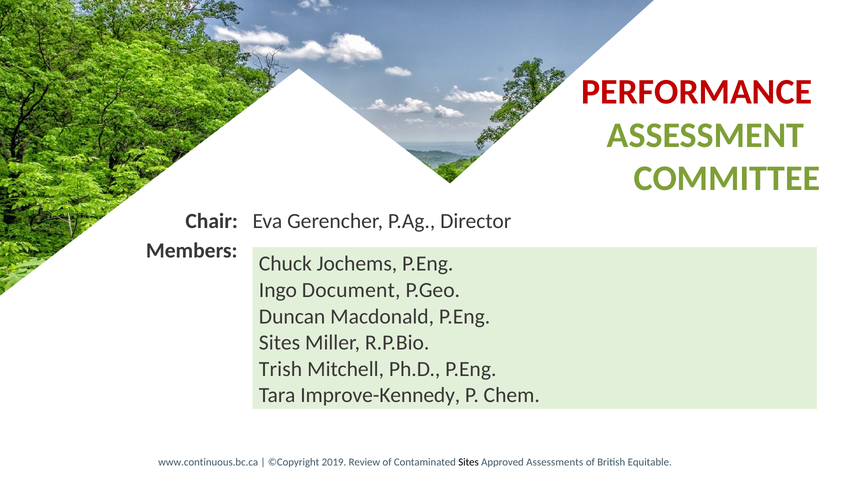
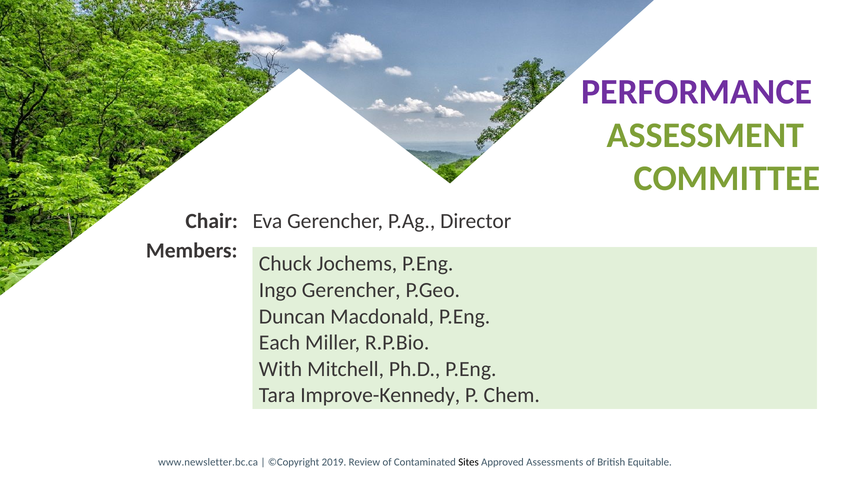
PERFORMANCE colour: red -> purple
Ingo Document: Document -> Gerencher
Sites at (280, 343): Sites -> Each
Trish: Trish -> With
www.continuous.bc.ca: www.continuous.bc.ca -> www.newsletter.bc.ca
